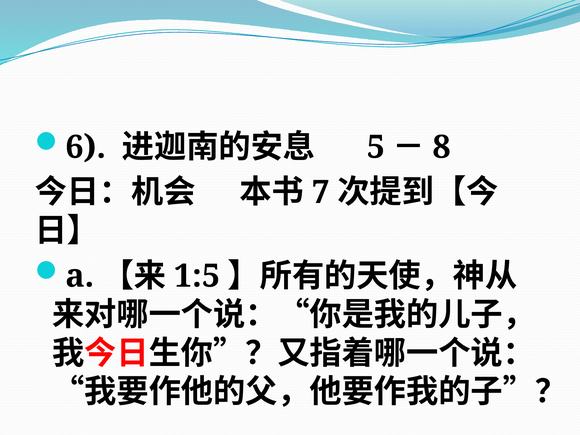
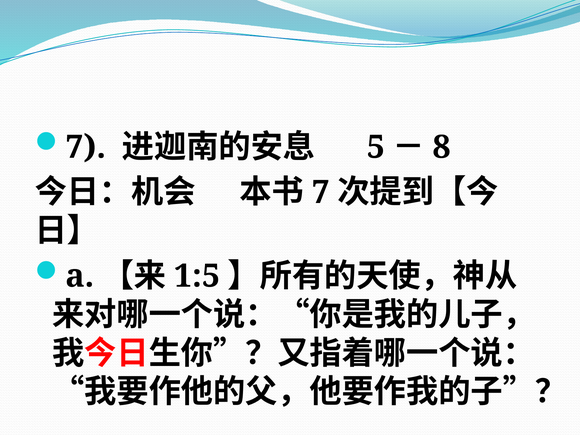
6 at (86, 147): 6 -> 7
